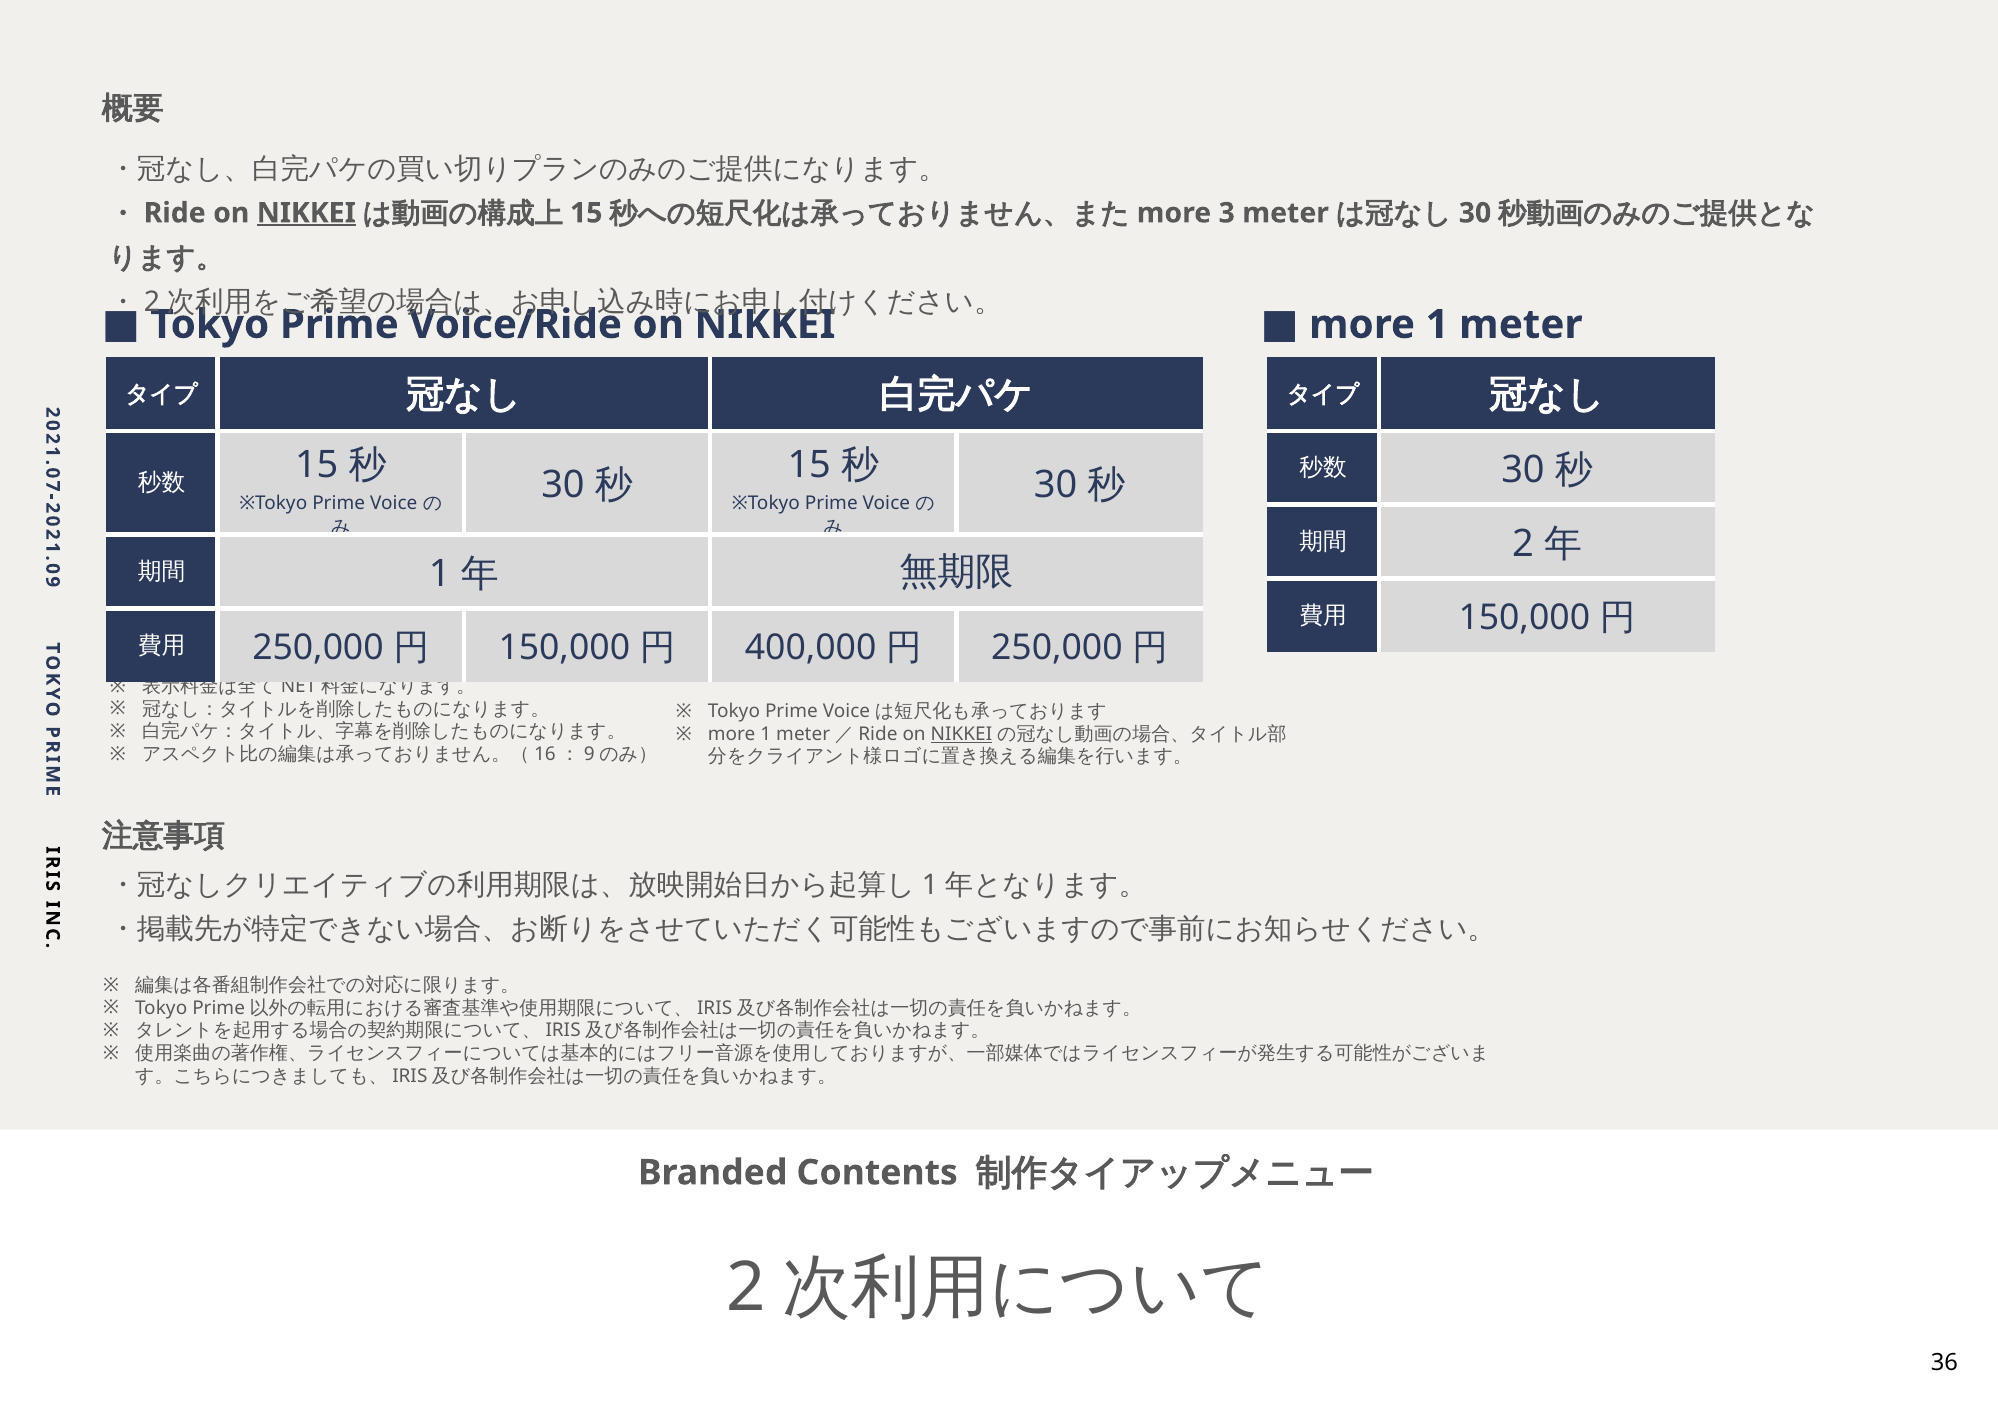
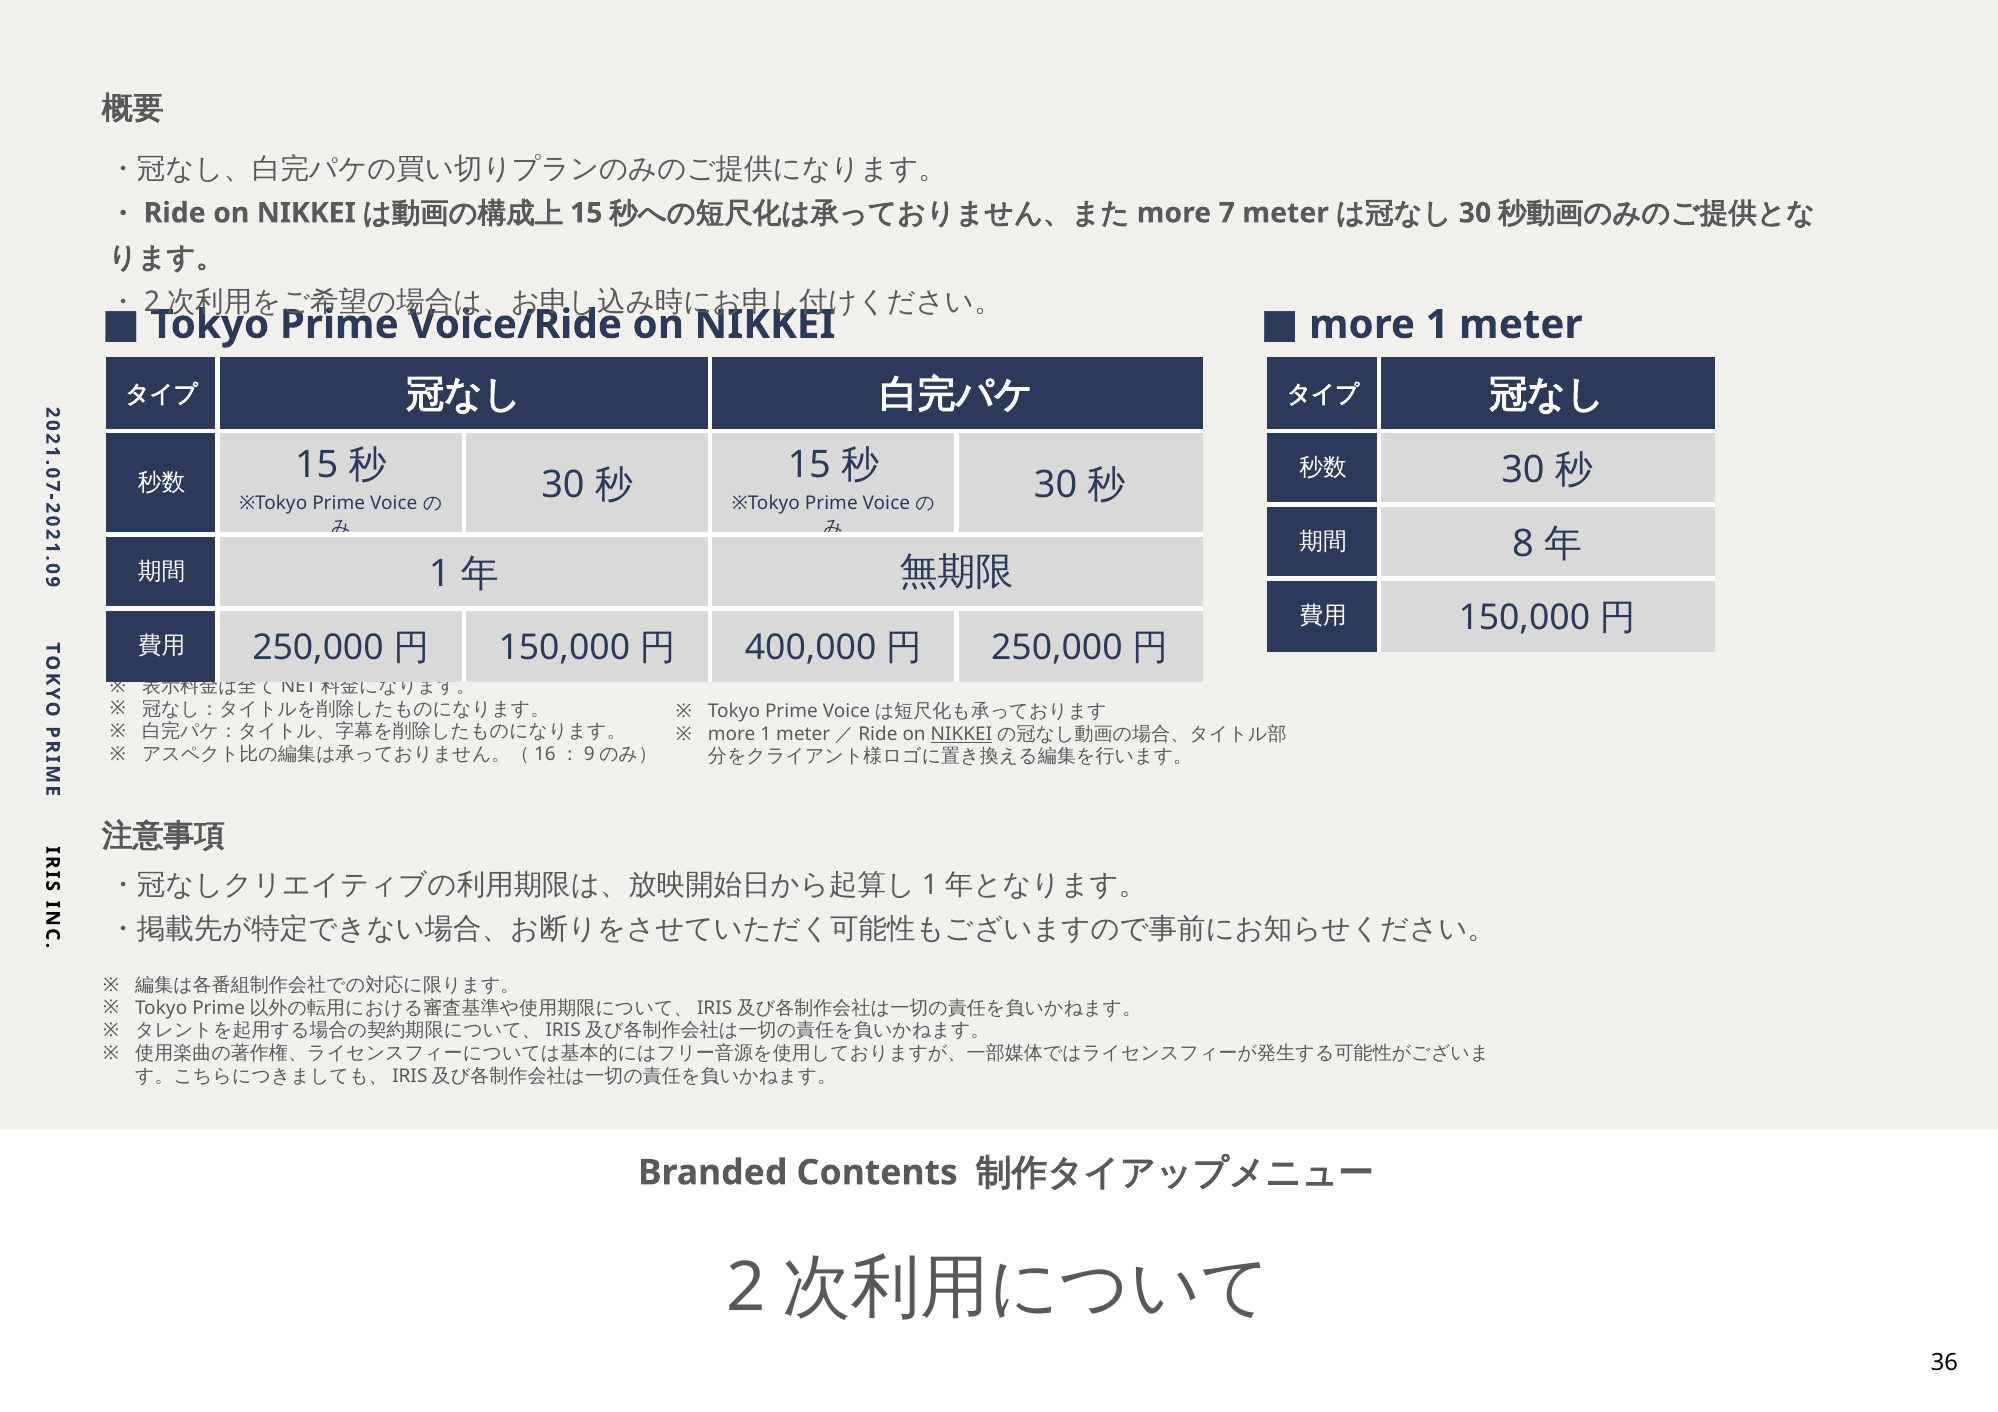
NIKKEI at (306, 213) underline: present -> none
more 3: 3 -> 7
2 at (1523, 544): 2 -> 8
